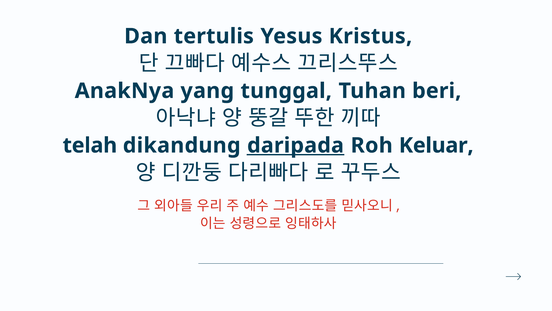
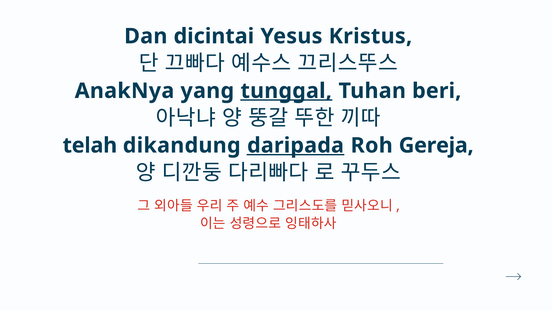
tertulis: tertulis -> dicintai
tunggal underline: none -> present
Keluar: Keluar -> Gereja
